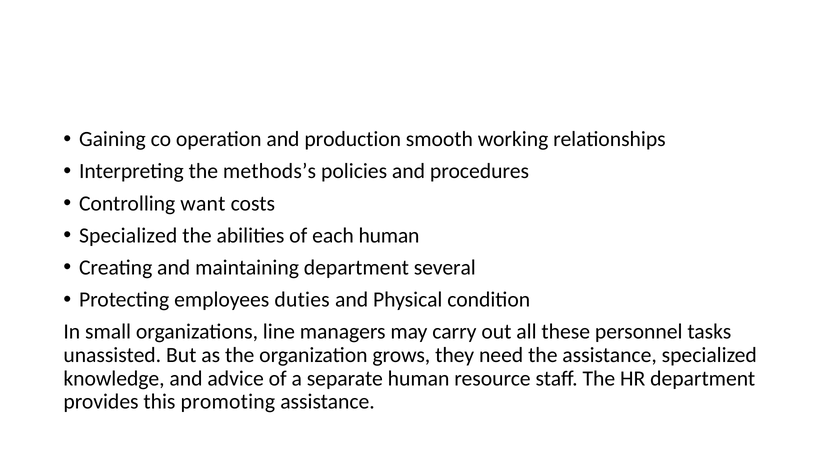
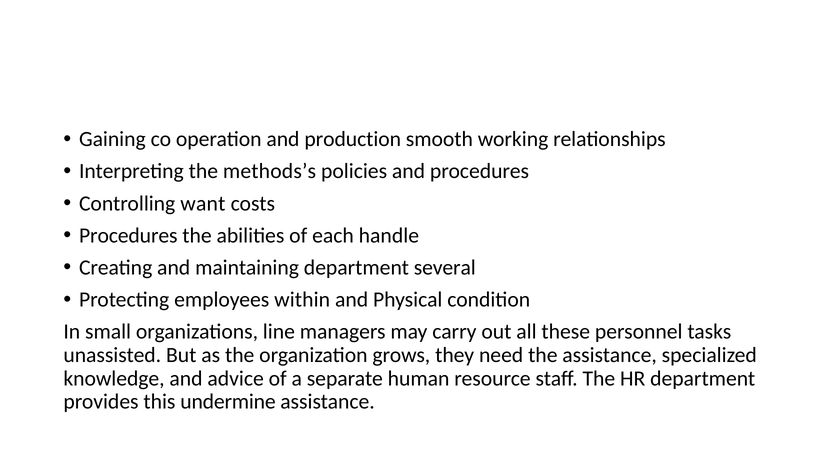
Specialized at (128, 235): Specialized -> Procedures
each human: human -> handle
duties: duties -> within
promoting: promoting -> undermine
